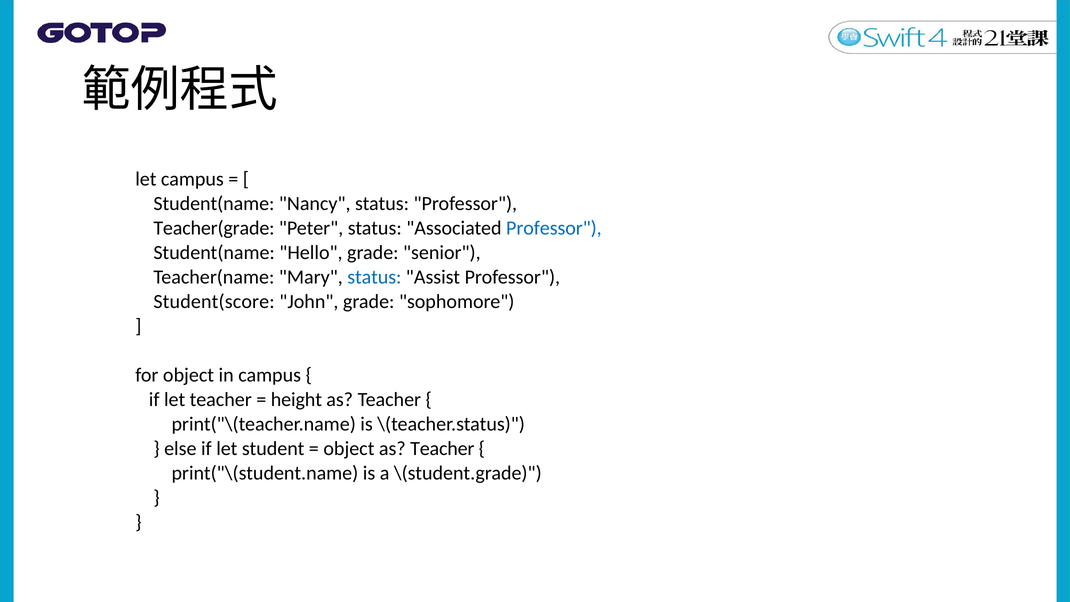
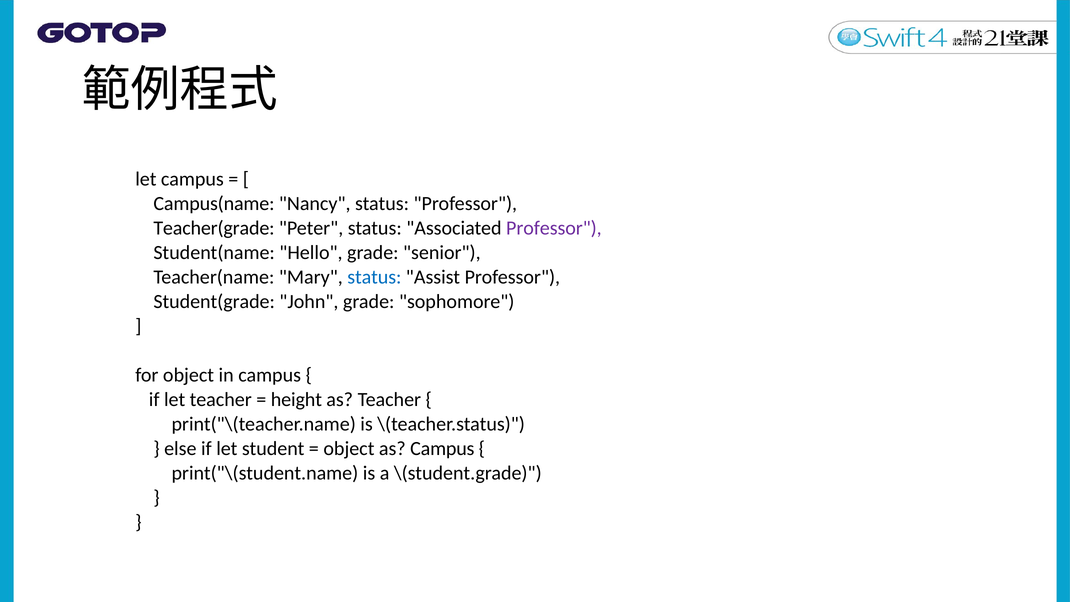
Student(name at (214, 204): Student(name -> Campus(name
Professor at (554, 228) colour: blue -> purple
Student(score: Student(score -> Student(grade
object as Teacher: Teacher -> Campus
